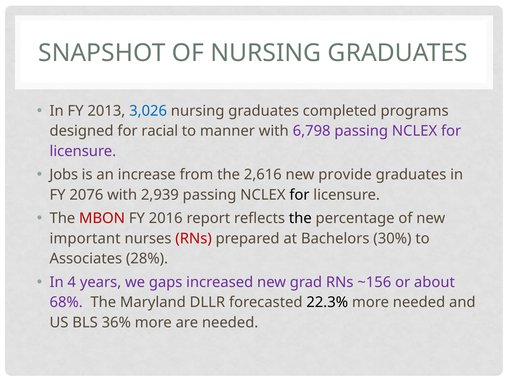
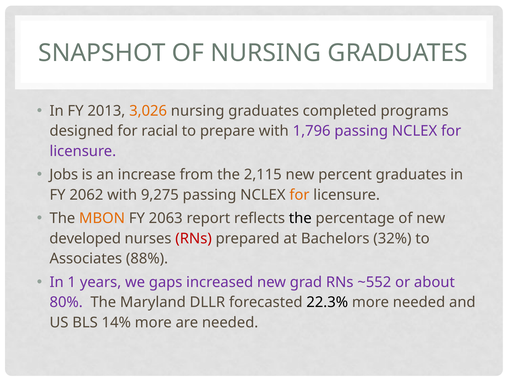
3,026 colour: blue -> orange
manner: manner -> prepare
6,798: 6,798 -> 1,796
2,616: 2,616 -> 2,115
provide: provide -> percent
2076: 2076 -> 2062
2,939: 2,939 -> 9,275
for at (299, 195) colour: black -> orange
MBON colour: red -> orange
2016: 2016 -> 2063
important: important -> developed
30%: 30% -> 32%
28%: 28% -> 88%
4: 4 -> 1
~156: ~156 -> ~552
68%: 68% -> 80%
36%: 36% -> 14%
